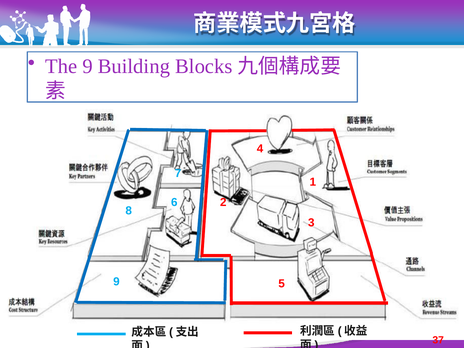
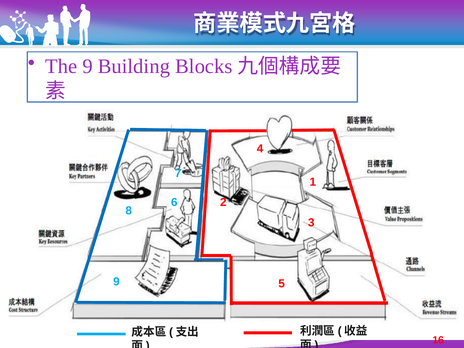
37: 37 -> 16
